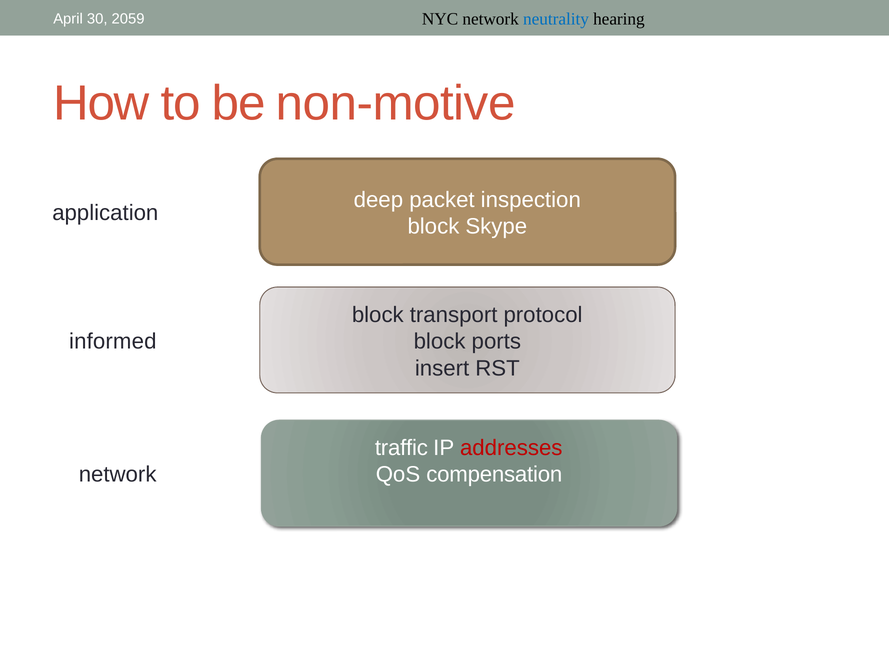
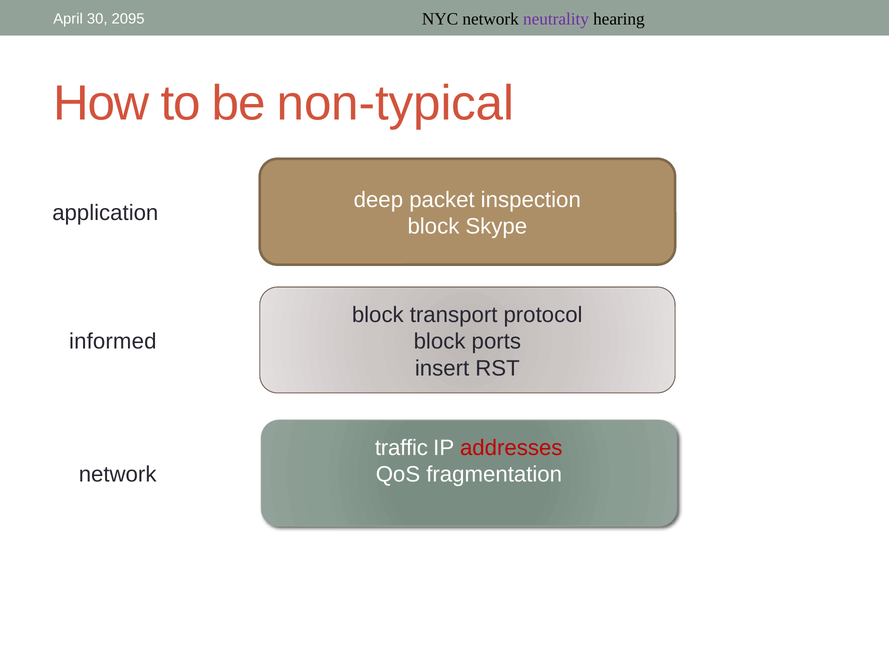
neutrality colour: blue -> purple
2059: 2059 -> 2095
non-motive: non-motive -> non-typical
compensation: compensation -> fragmentation
